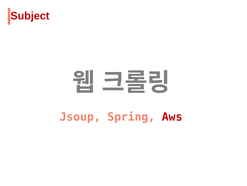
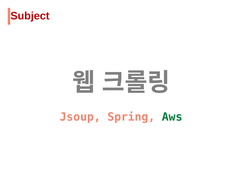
Aws colour: red -> green
